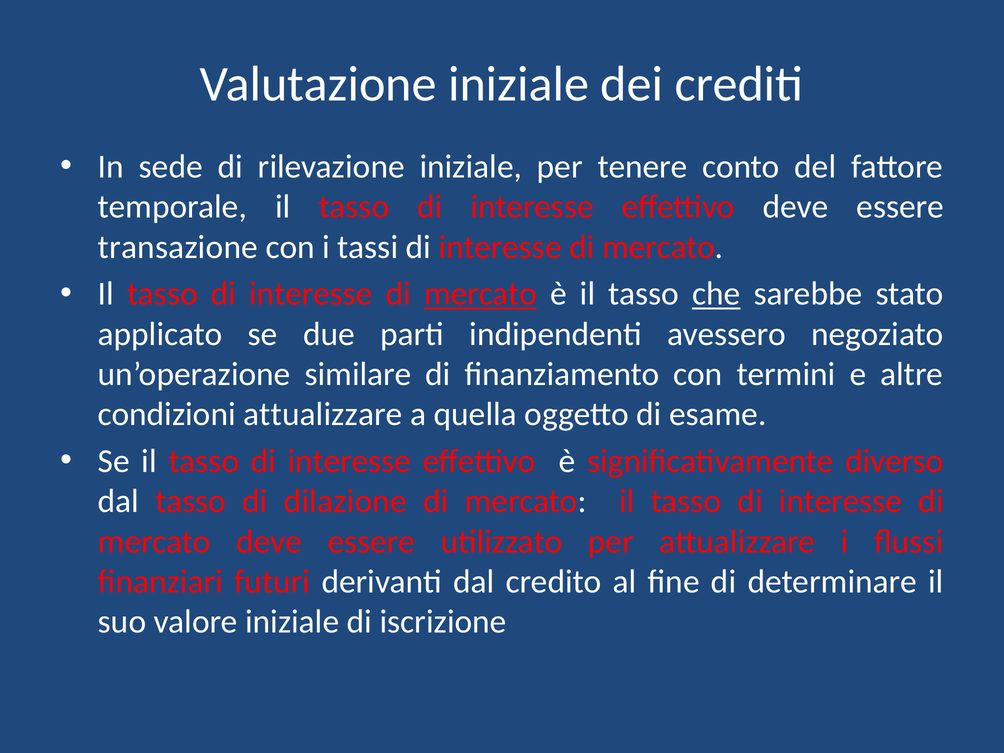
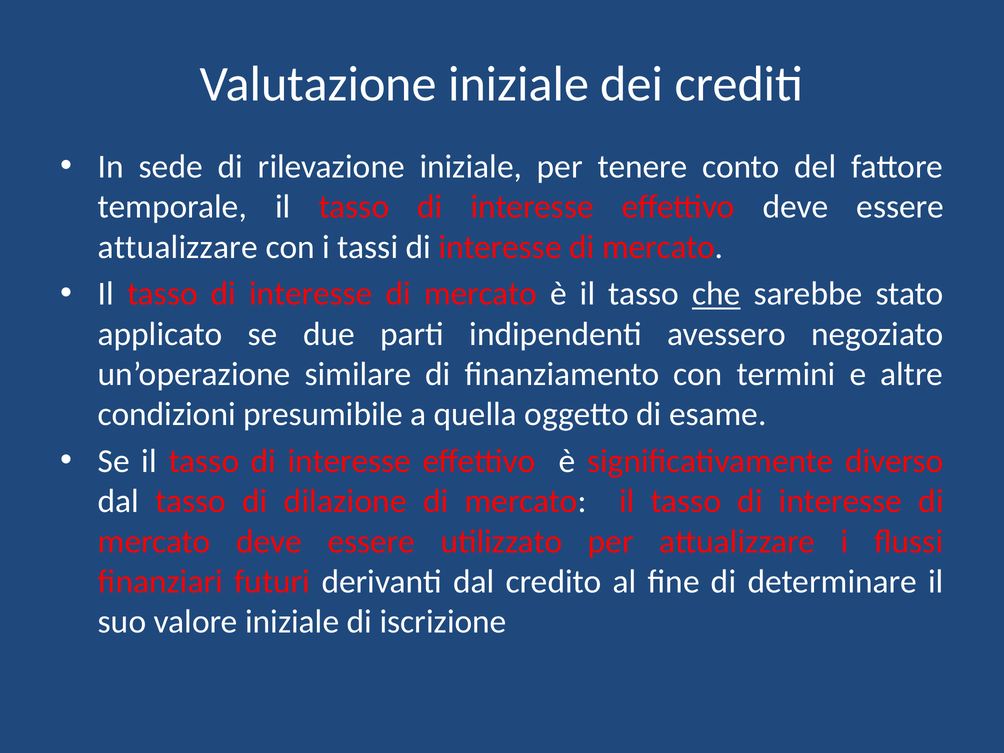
transazione at (178, 247): transazione -> attualizzare
mercato at (480, 294) underline: present -> none
condizioni attualizzare: attualizzare -> presumibile
